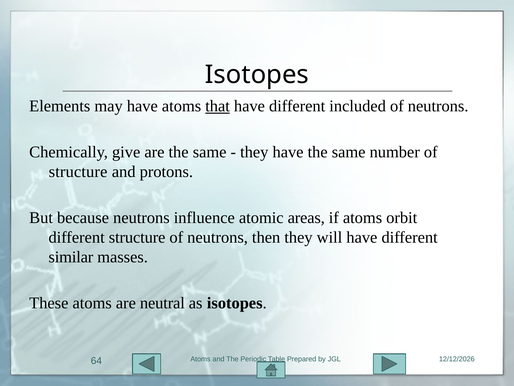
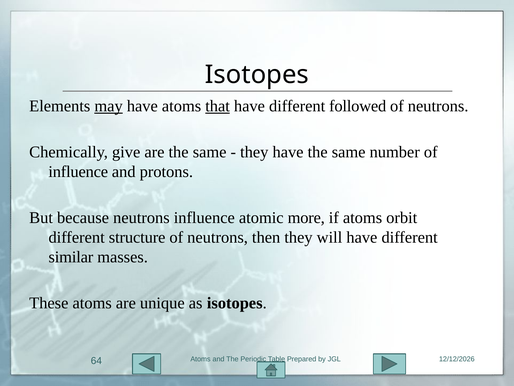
may underline: none -> present
included: included -> followed
structure at (78, 172): structure -> influence
areas: areas -> more
neutral: neutral -> unique
